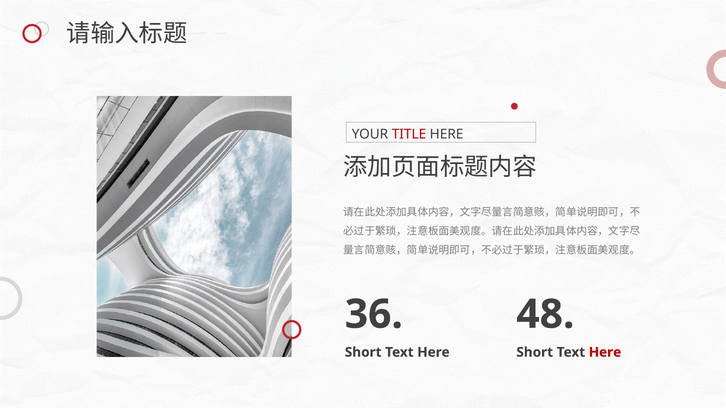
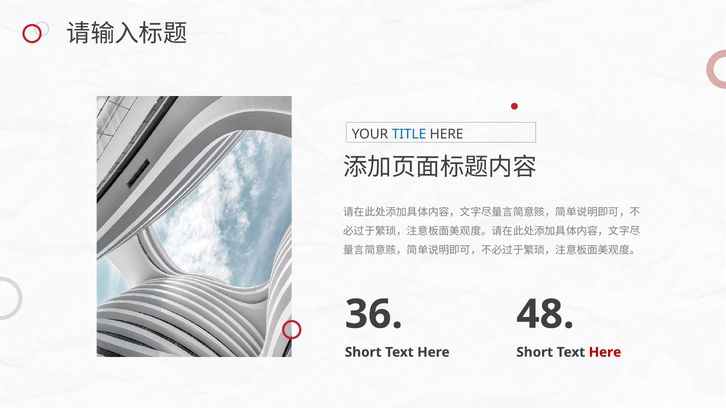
TITLE colour: red -> blue
